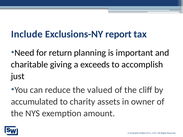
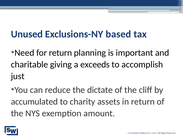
Include: Include -> Unused
report: report -> based
valued: valued -> dictate
in owner: owner -> return
